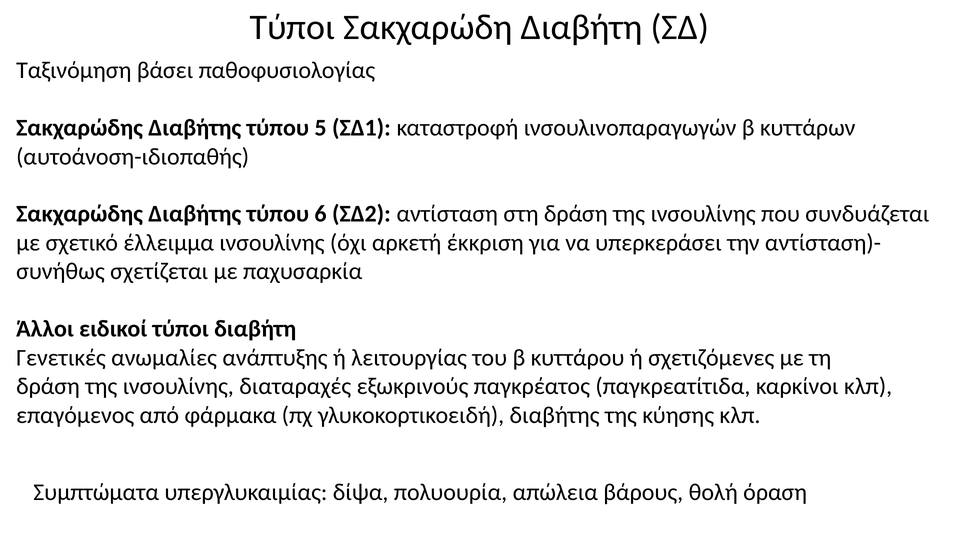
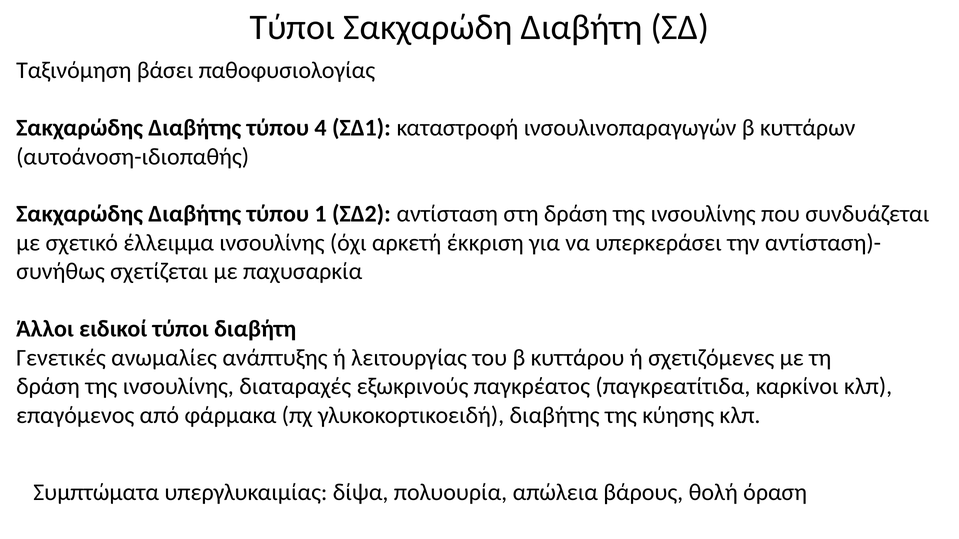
5: 5 -> 4
6: 6 -> 1
